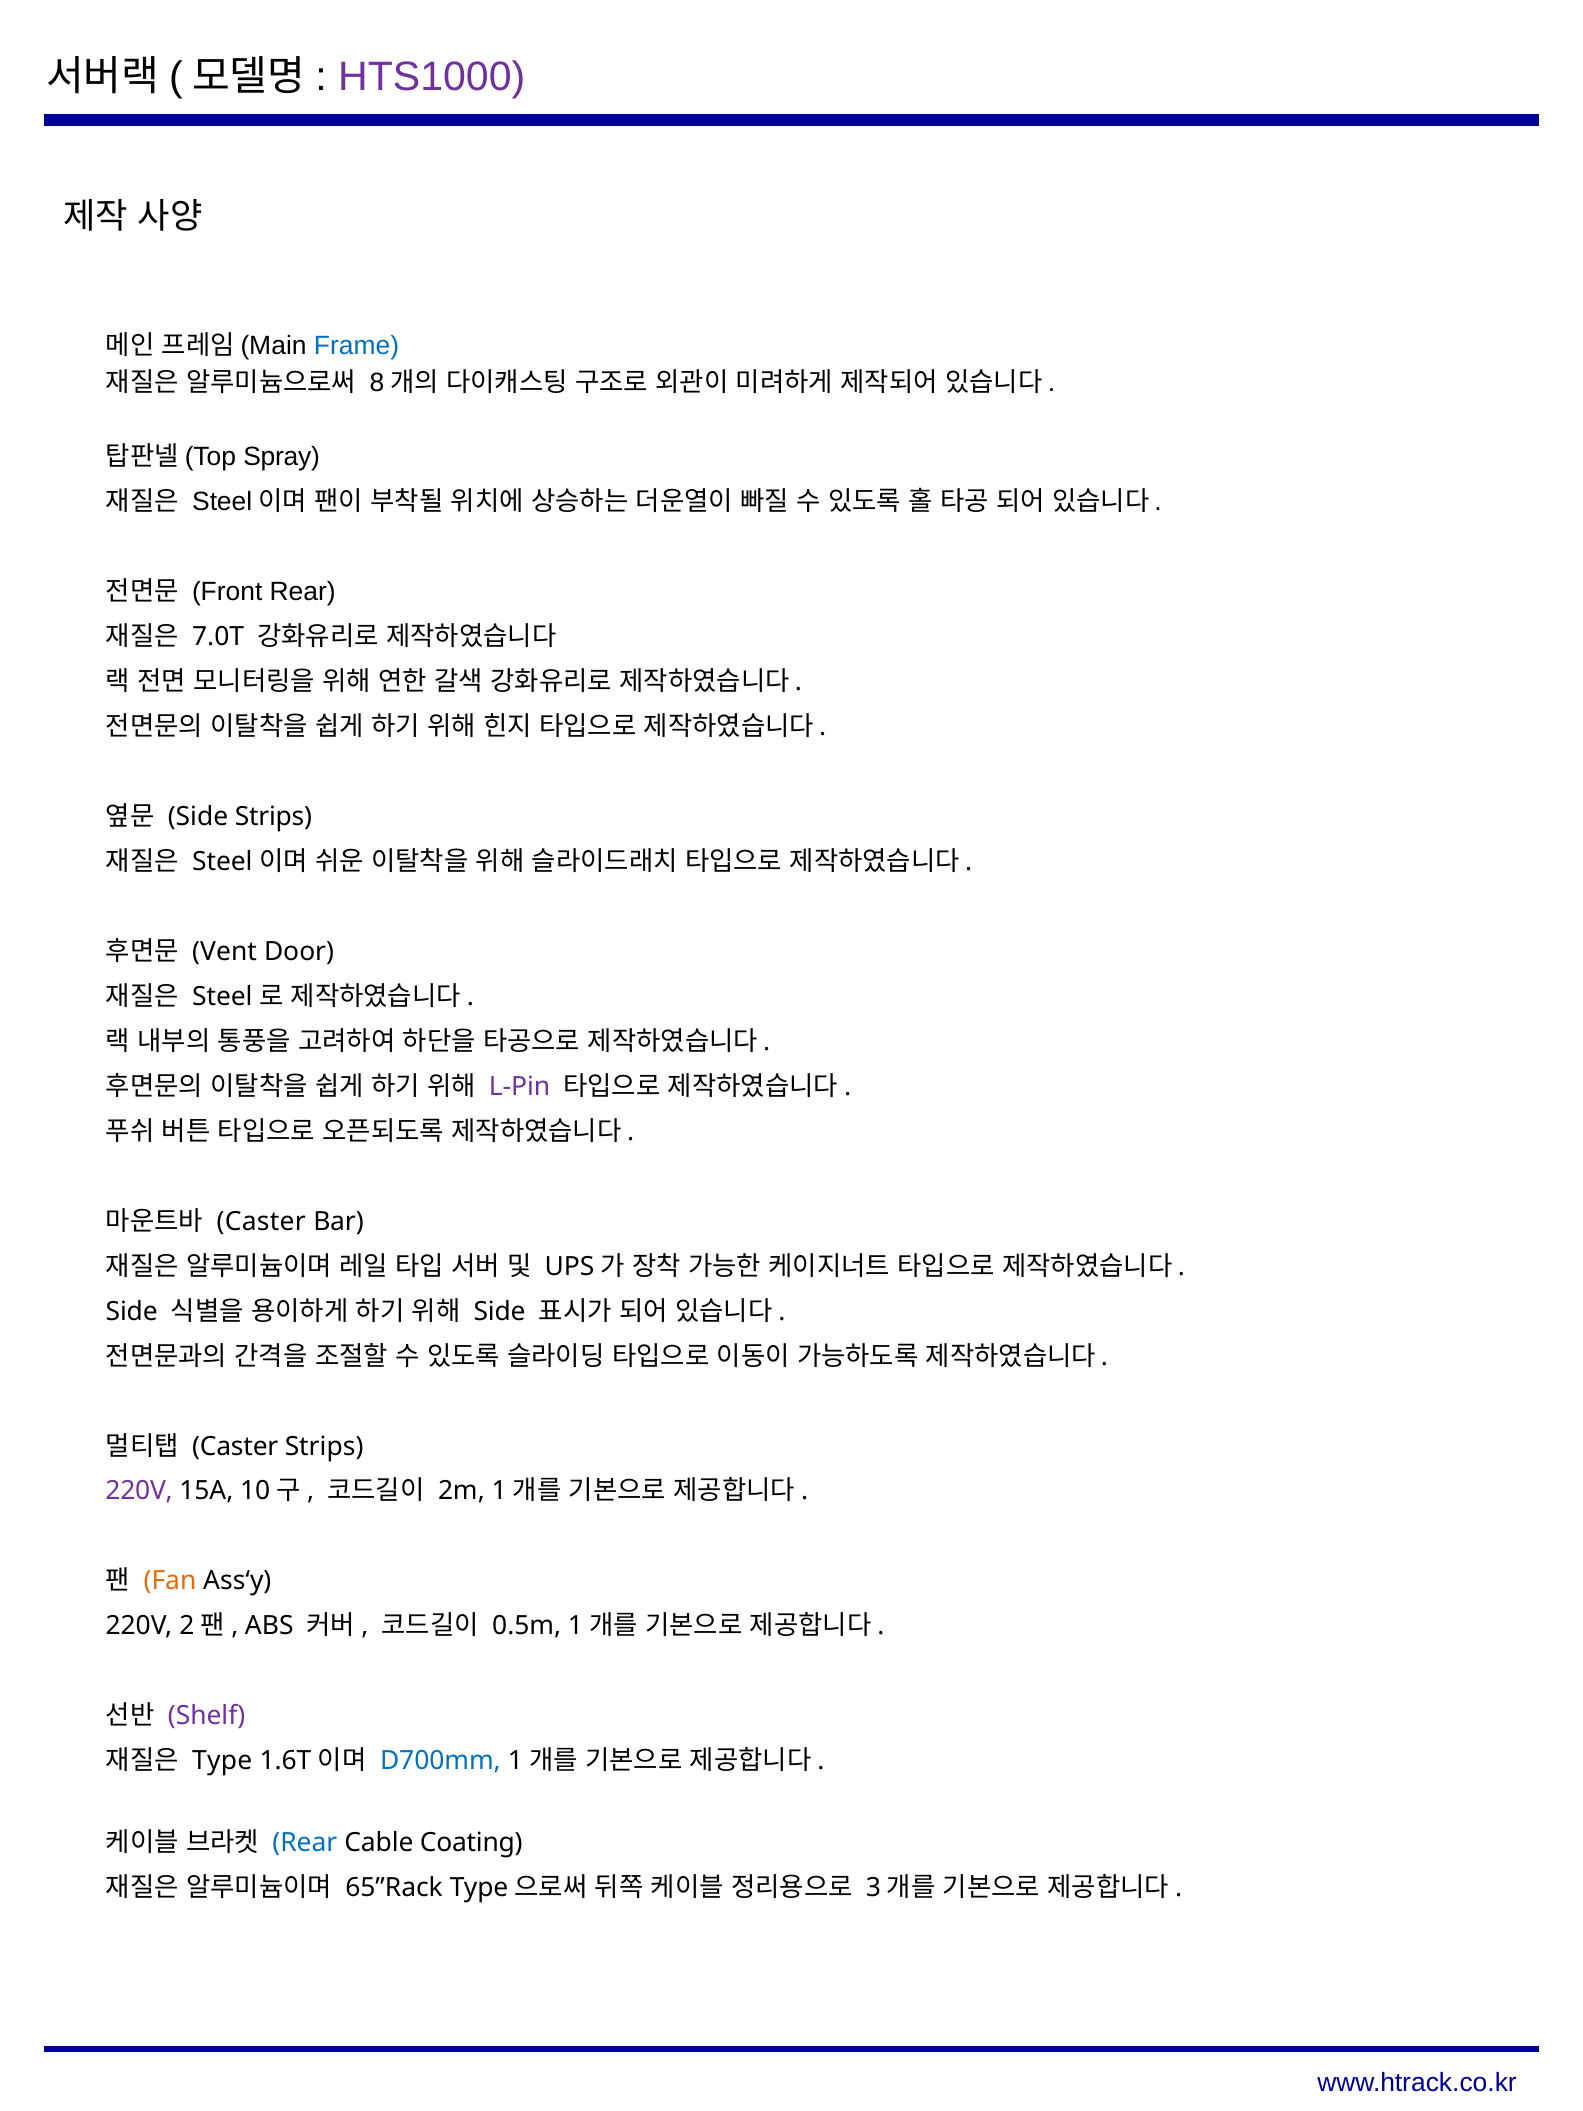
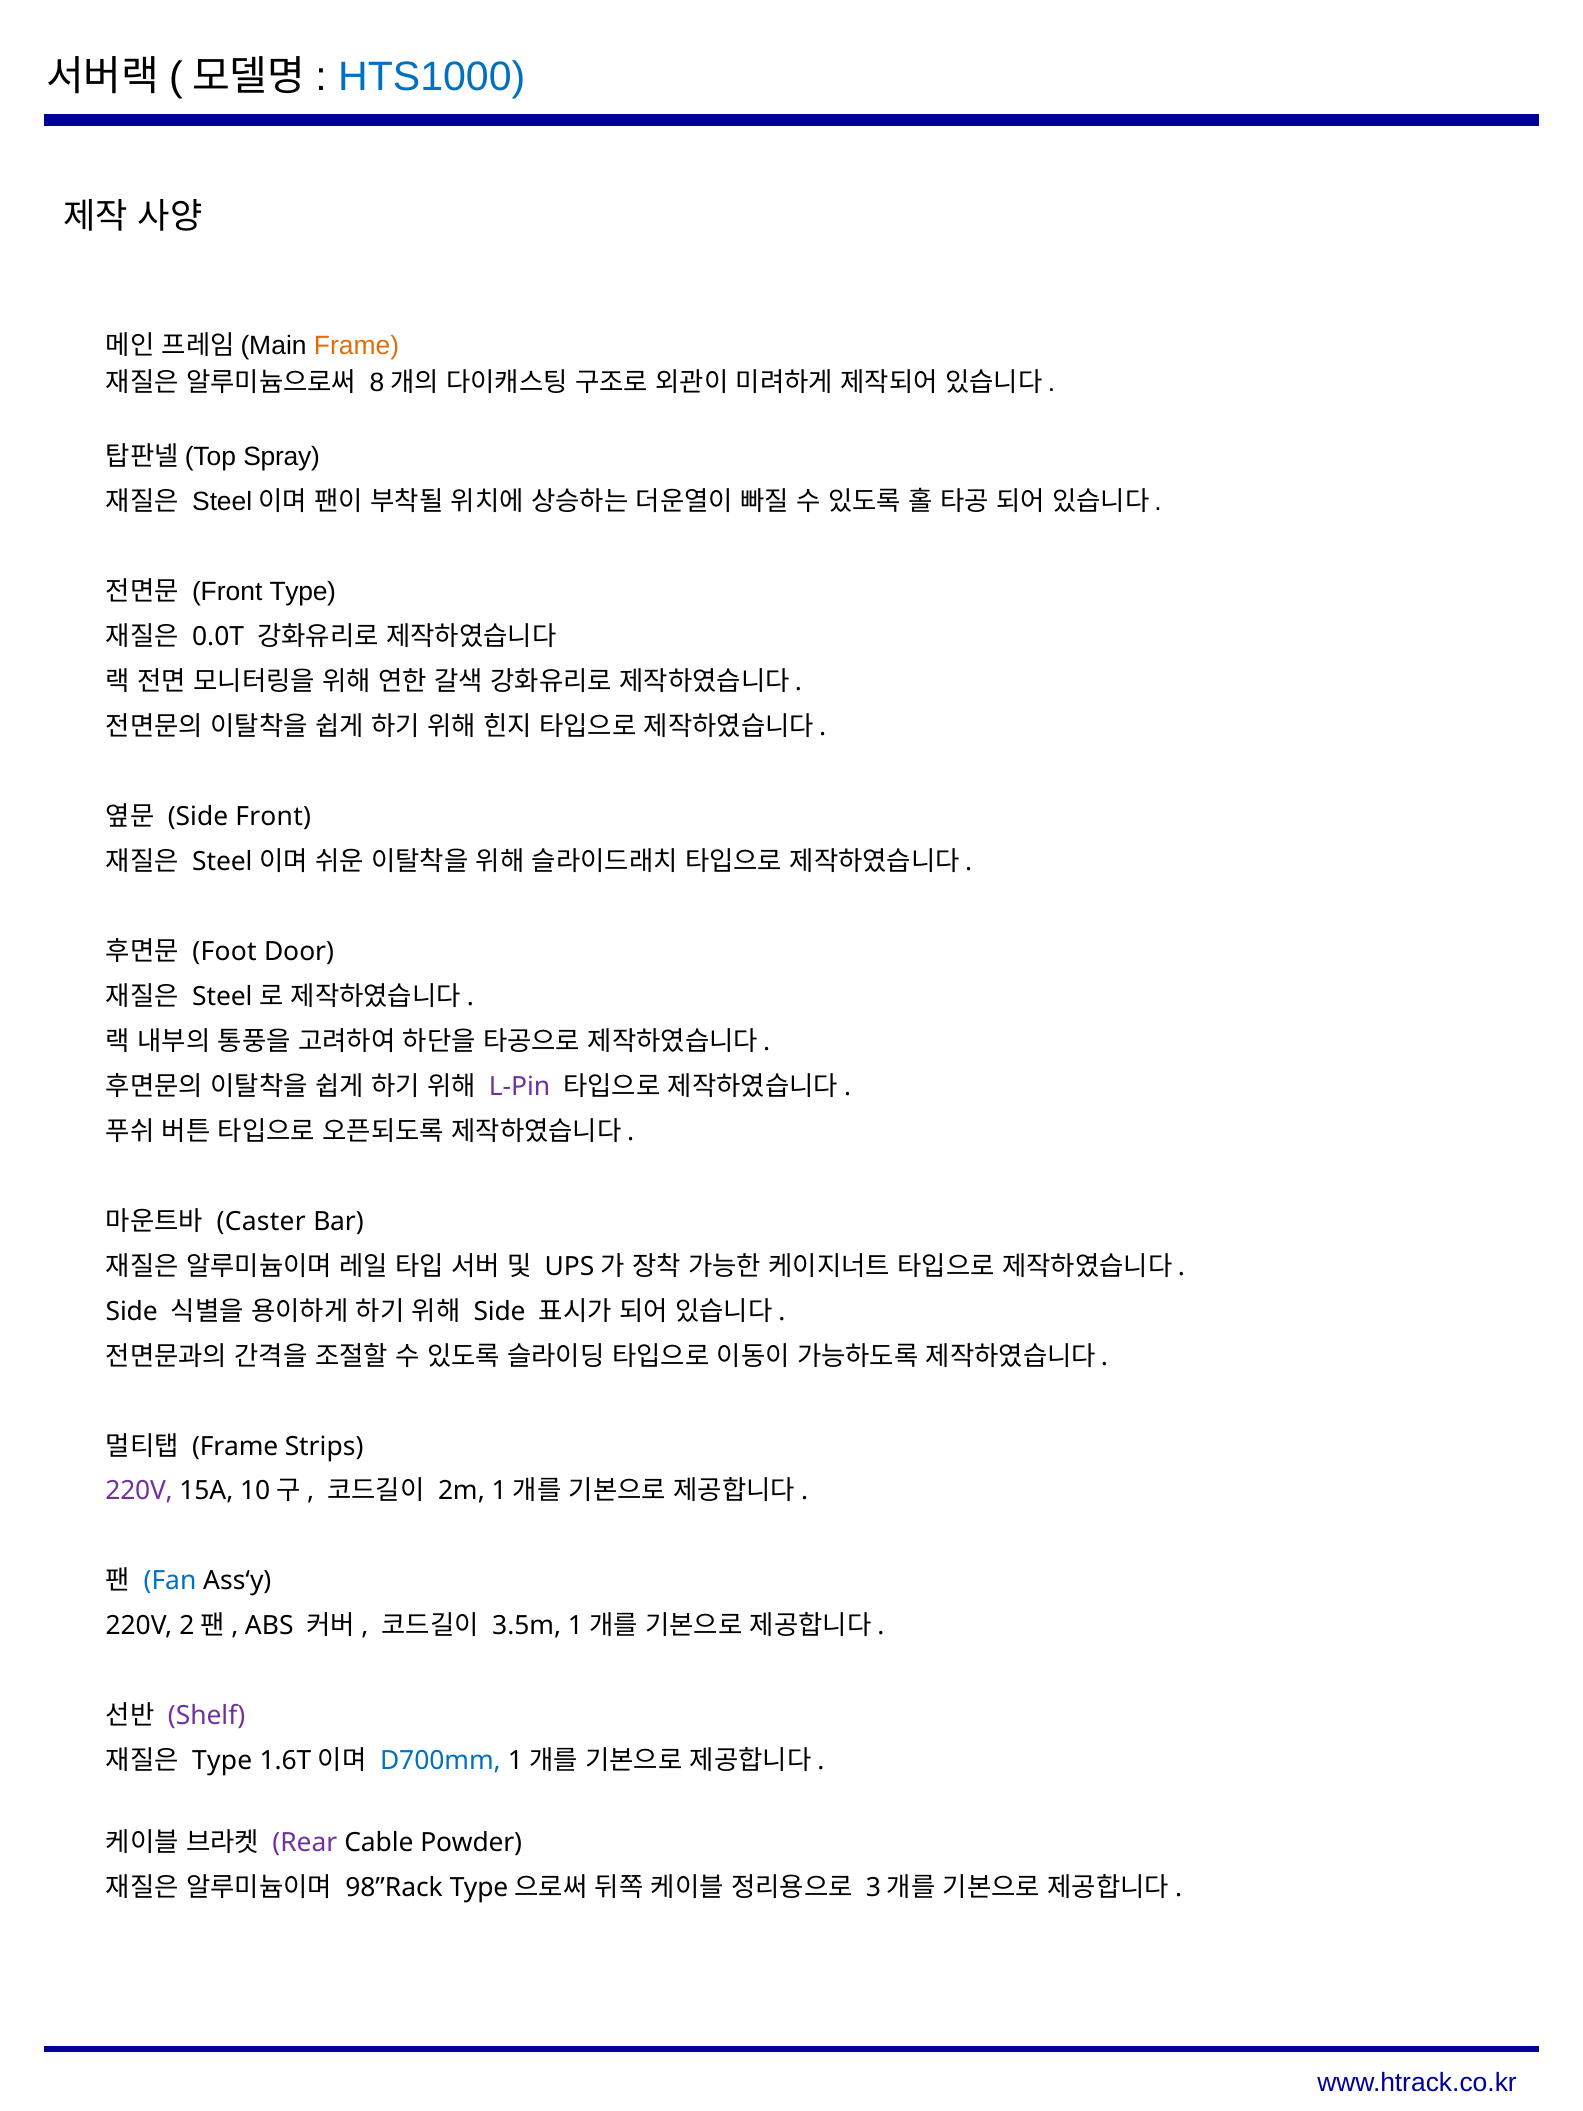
HTS1000 colour: purple -> blue
Frame at (357, 346) colour: blue -> orange
Front Rear: Rear -> Type
7.0T: 7.0T -> 0.0T
Side Strips: Strips -> Front
Vent: Vent -> Foot
Caster at (235, 1446): Caster -> Frame
Fan colour: orange -> blue
0.5m: 0.5m -> 3.5m
Rear at (305, 1843) colour: blue -> purple
Coating: Coating -> Powder
65”Rack: 65”Rack -> 98”Rack
